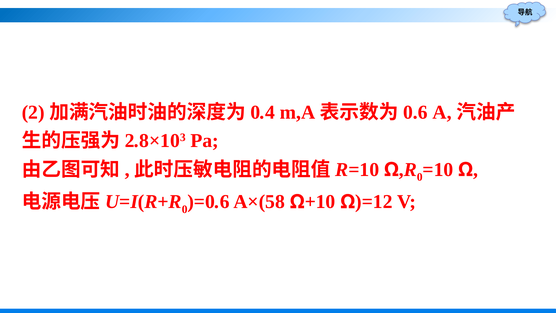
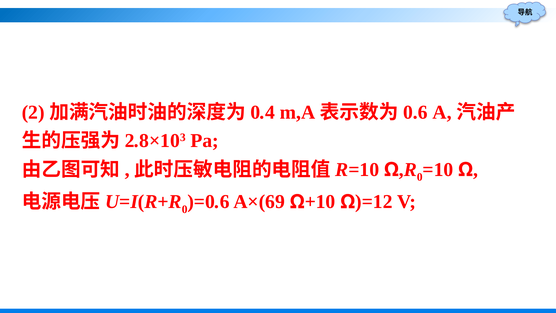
A×(58: A×(58 -> A×(69
